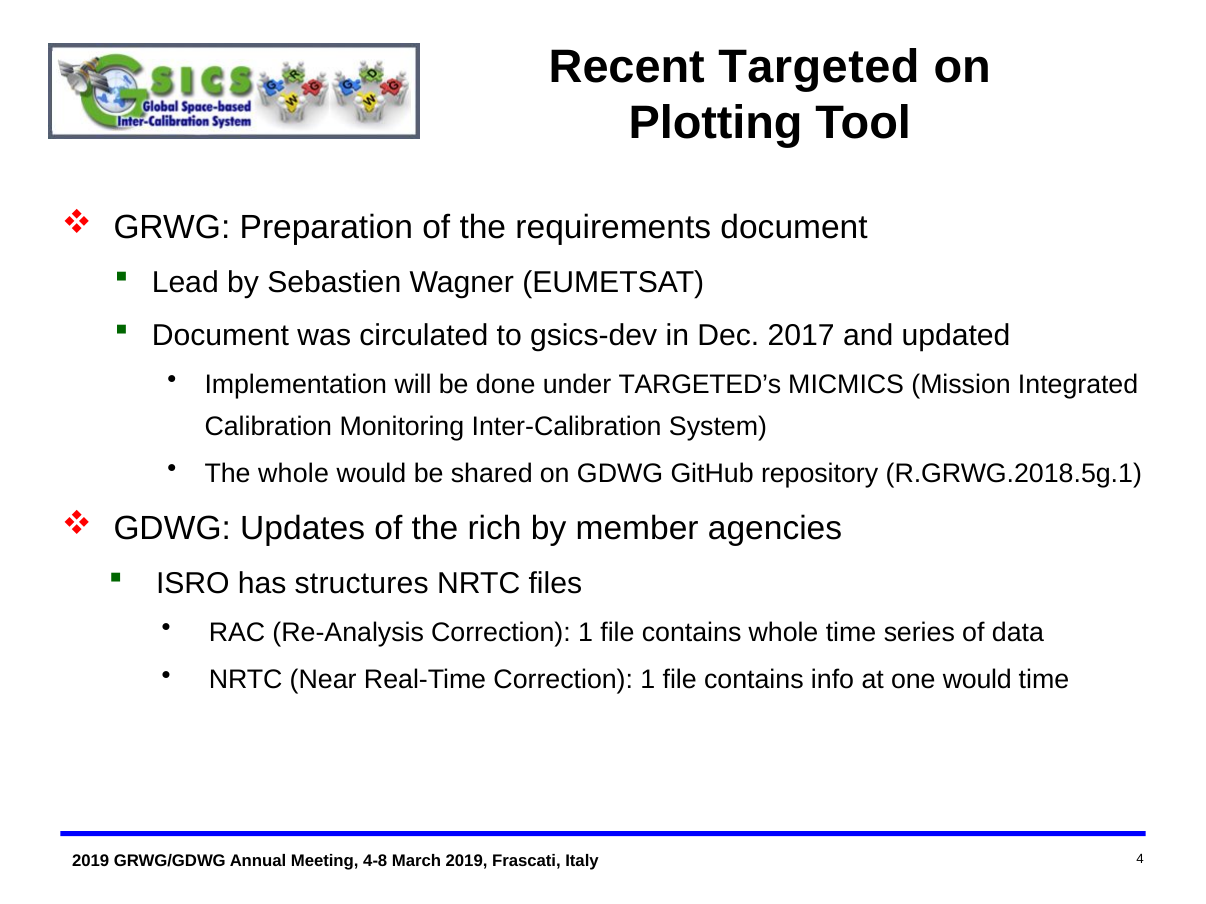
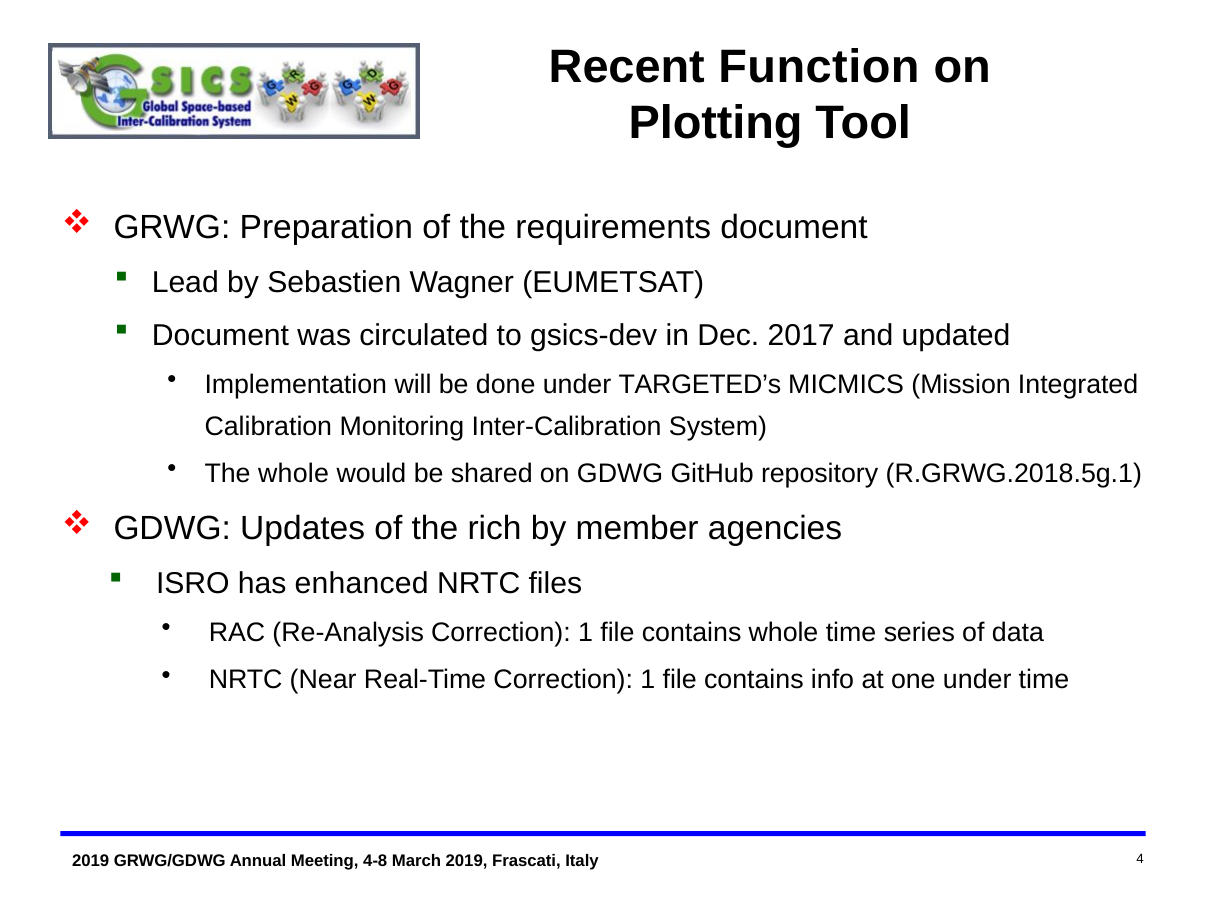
Targeted: Targeted -> Function
structures: structures -> enhanced
one would: would -> under
